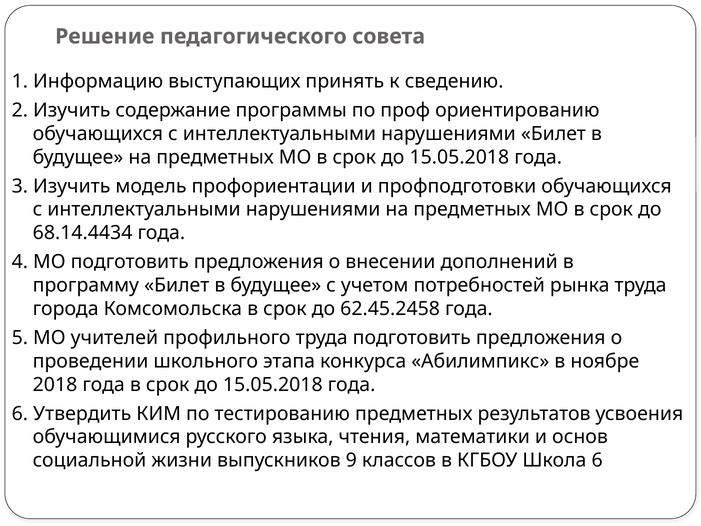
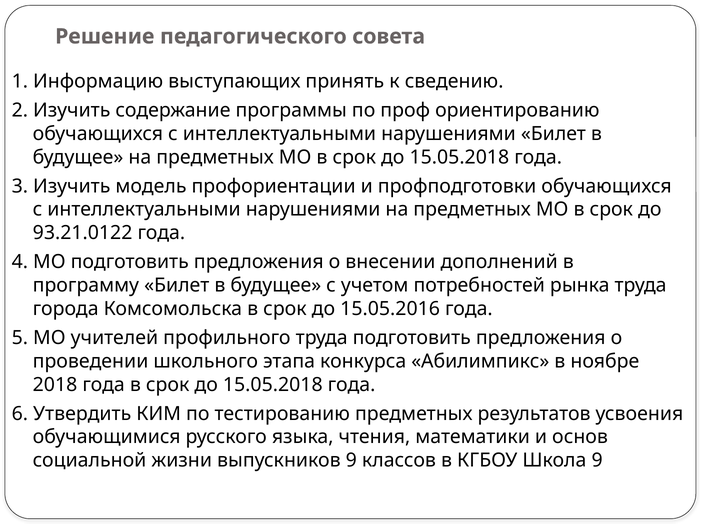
68.14.4434: 68.14.4434 -> 93.21.0122
62.45.2458: 62.45.2458 -> 15.05.2016
Школа 6: 6 -> 9
